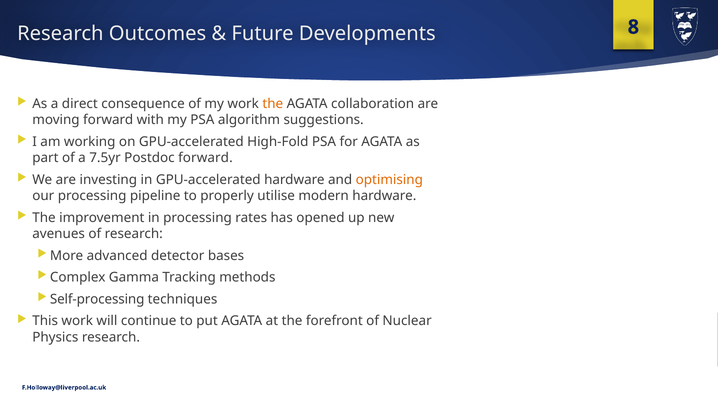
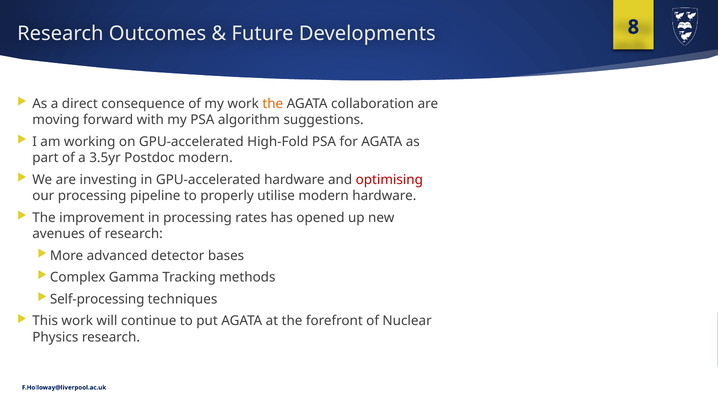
7.5yr: 7.5yr -> 3.5yr
Postdoc forward: forward -> modern
optimising colour: orange -> red
